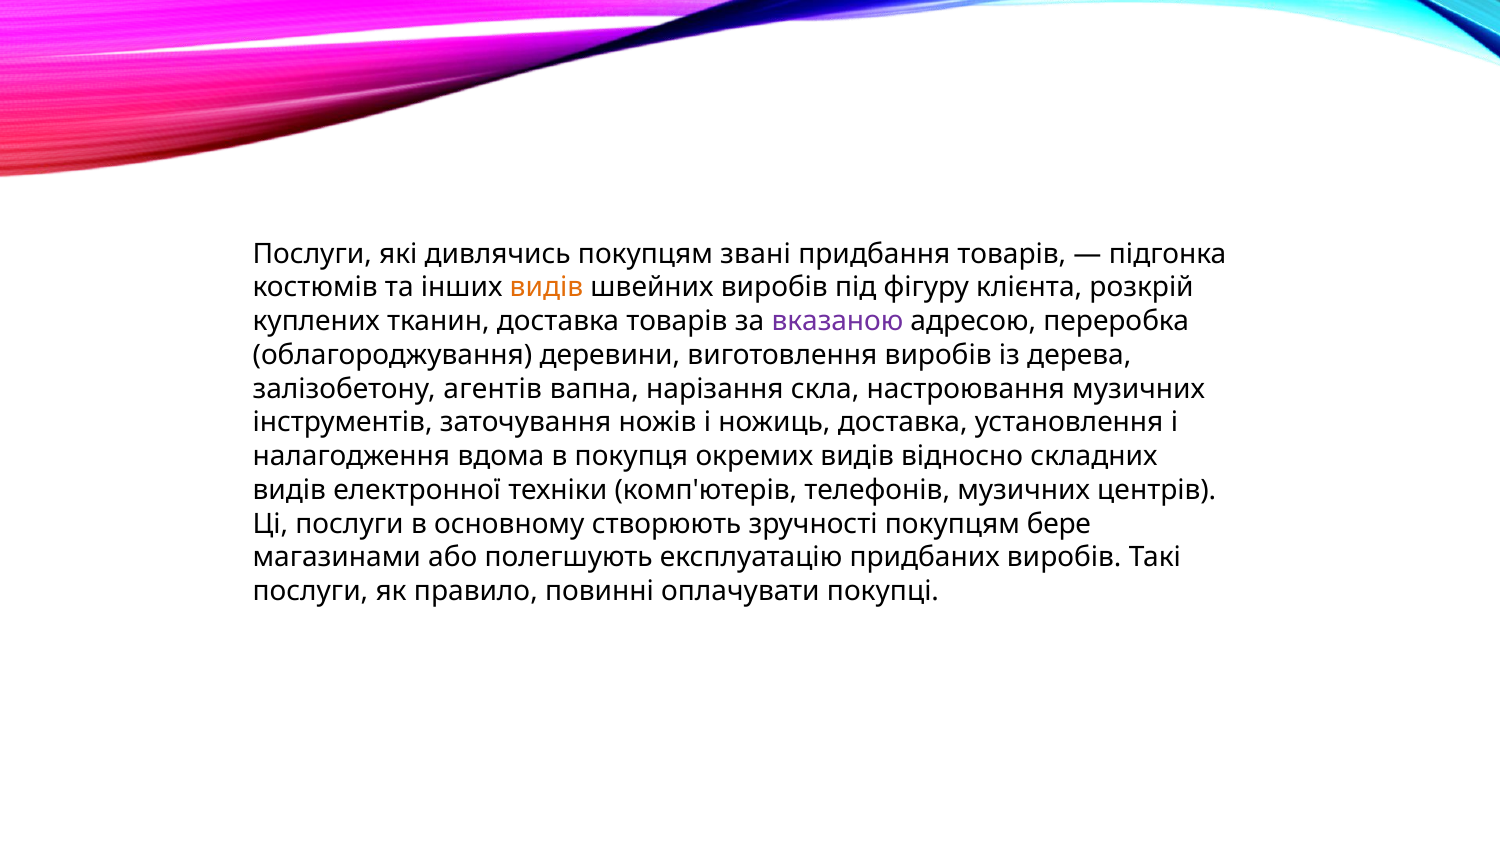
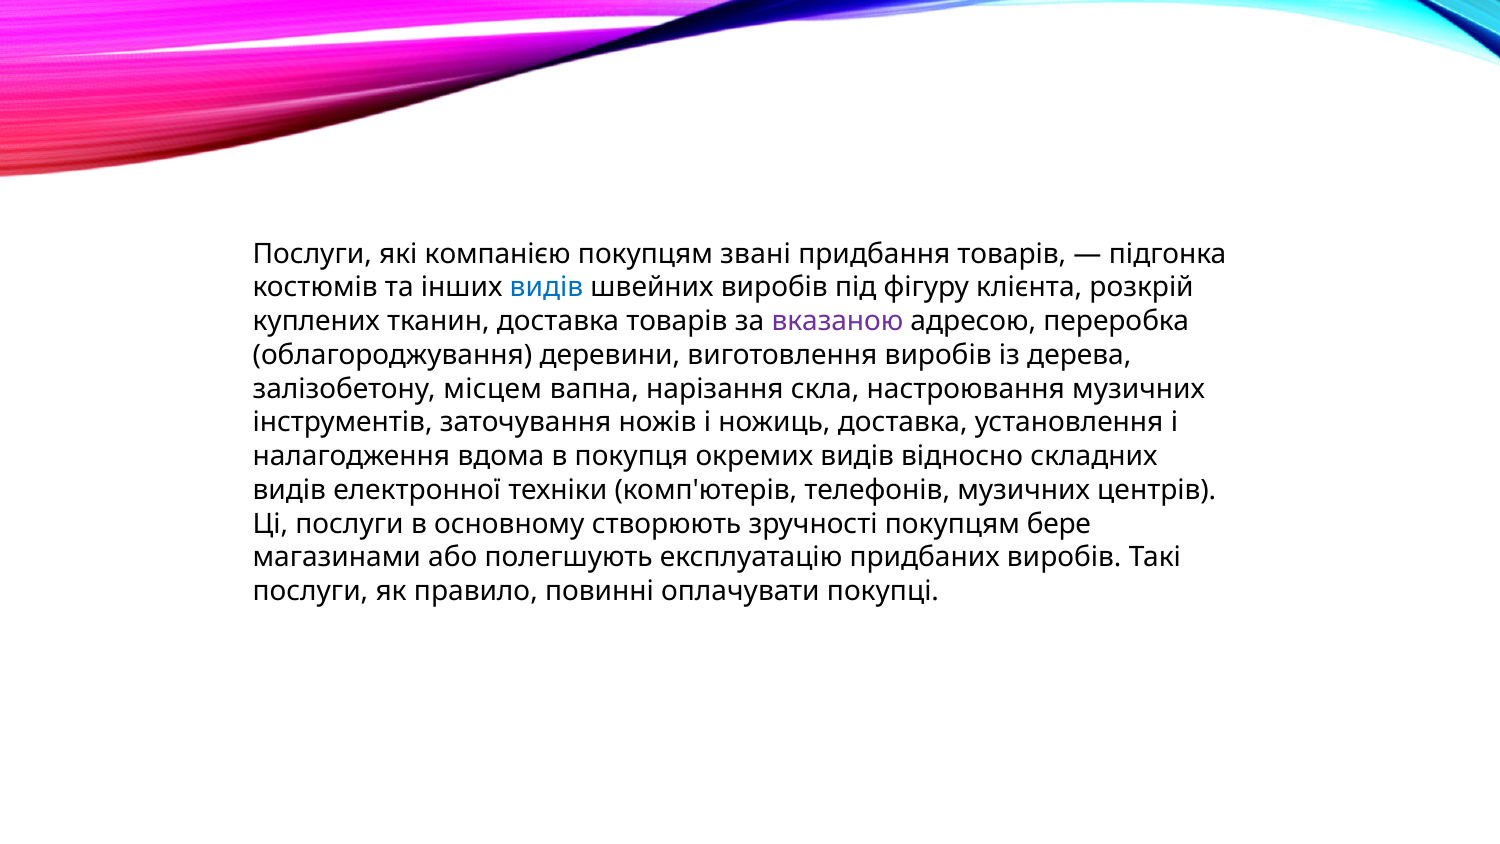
дивлячись: дивлячись -> компанією
видів at (546, 287) colour: orange -> blue
агентів: агентів -> місцем
